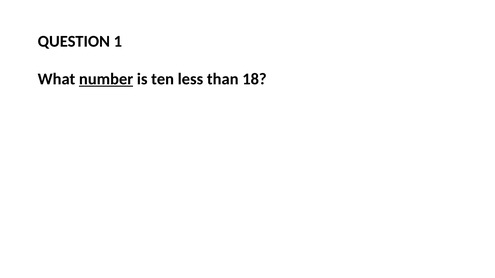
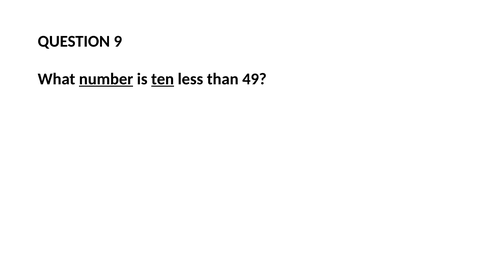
1: 1 -> 9
ten underline: none -> present
18: 18 -> 49
